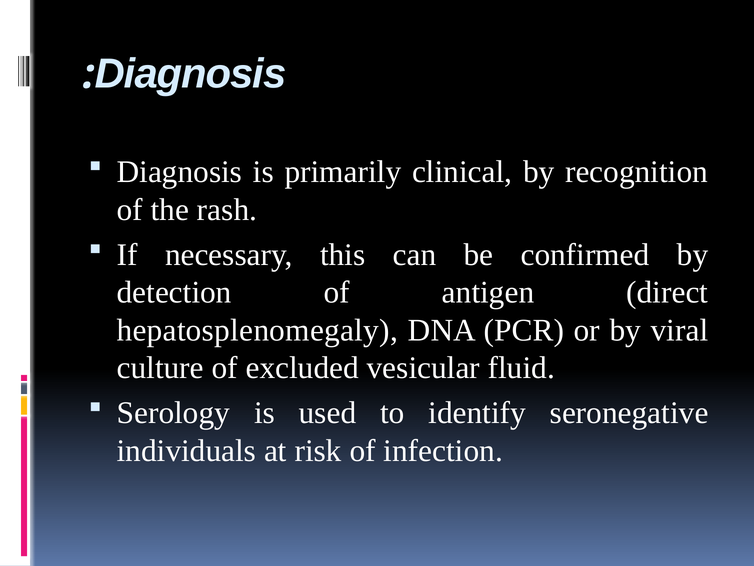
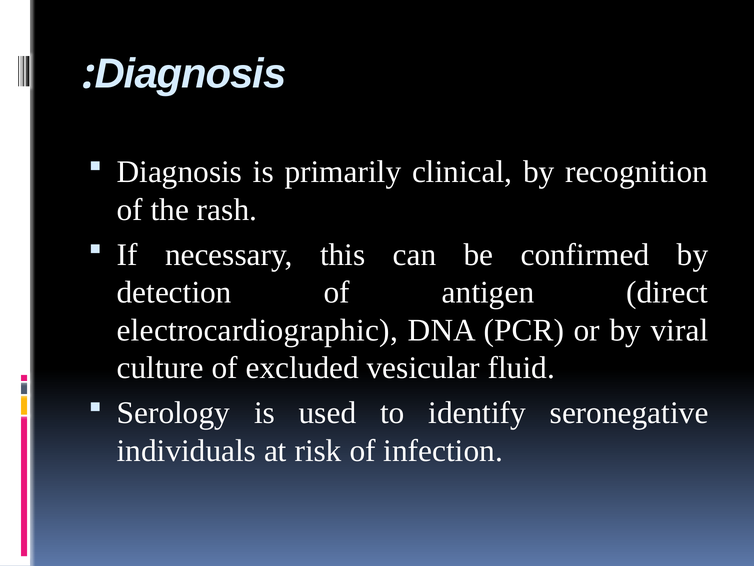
hepatosplenomegaly: hepatosplenomegaly -> electrocardiographic
